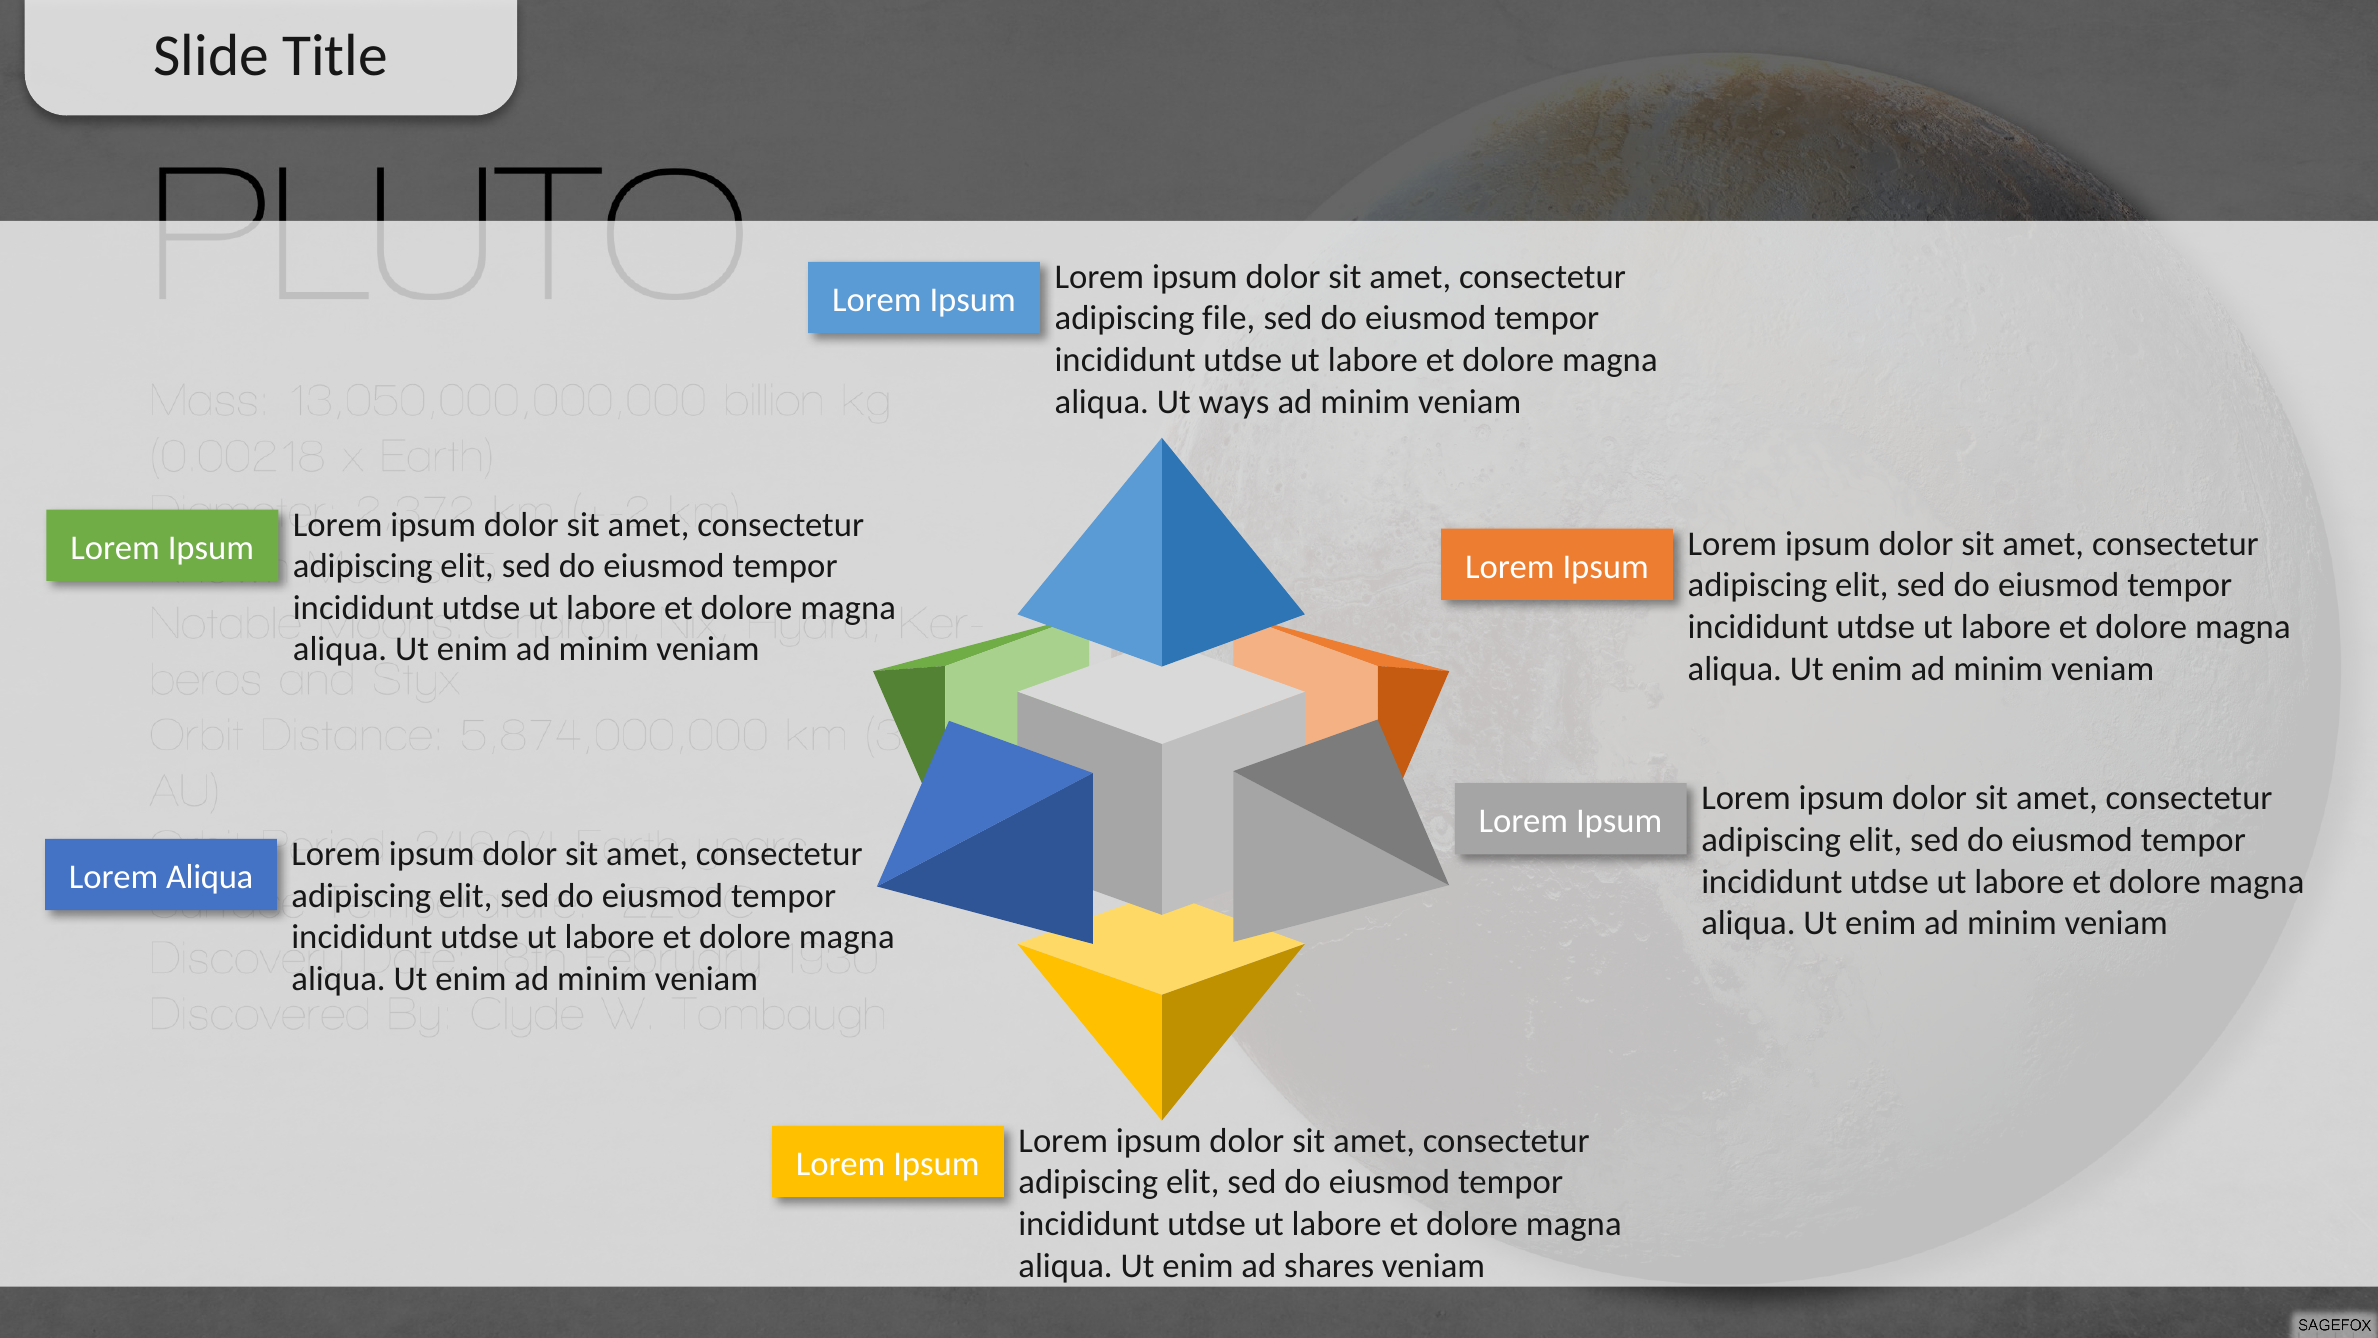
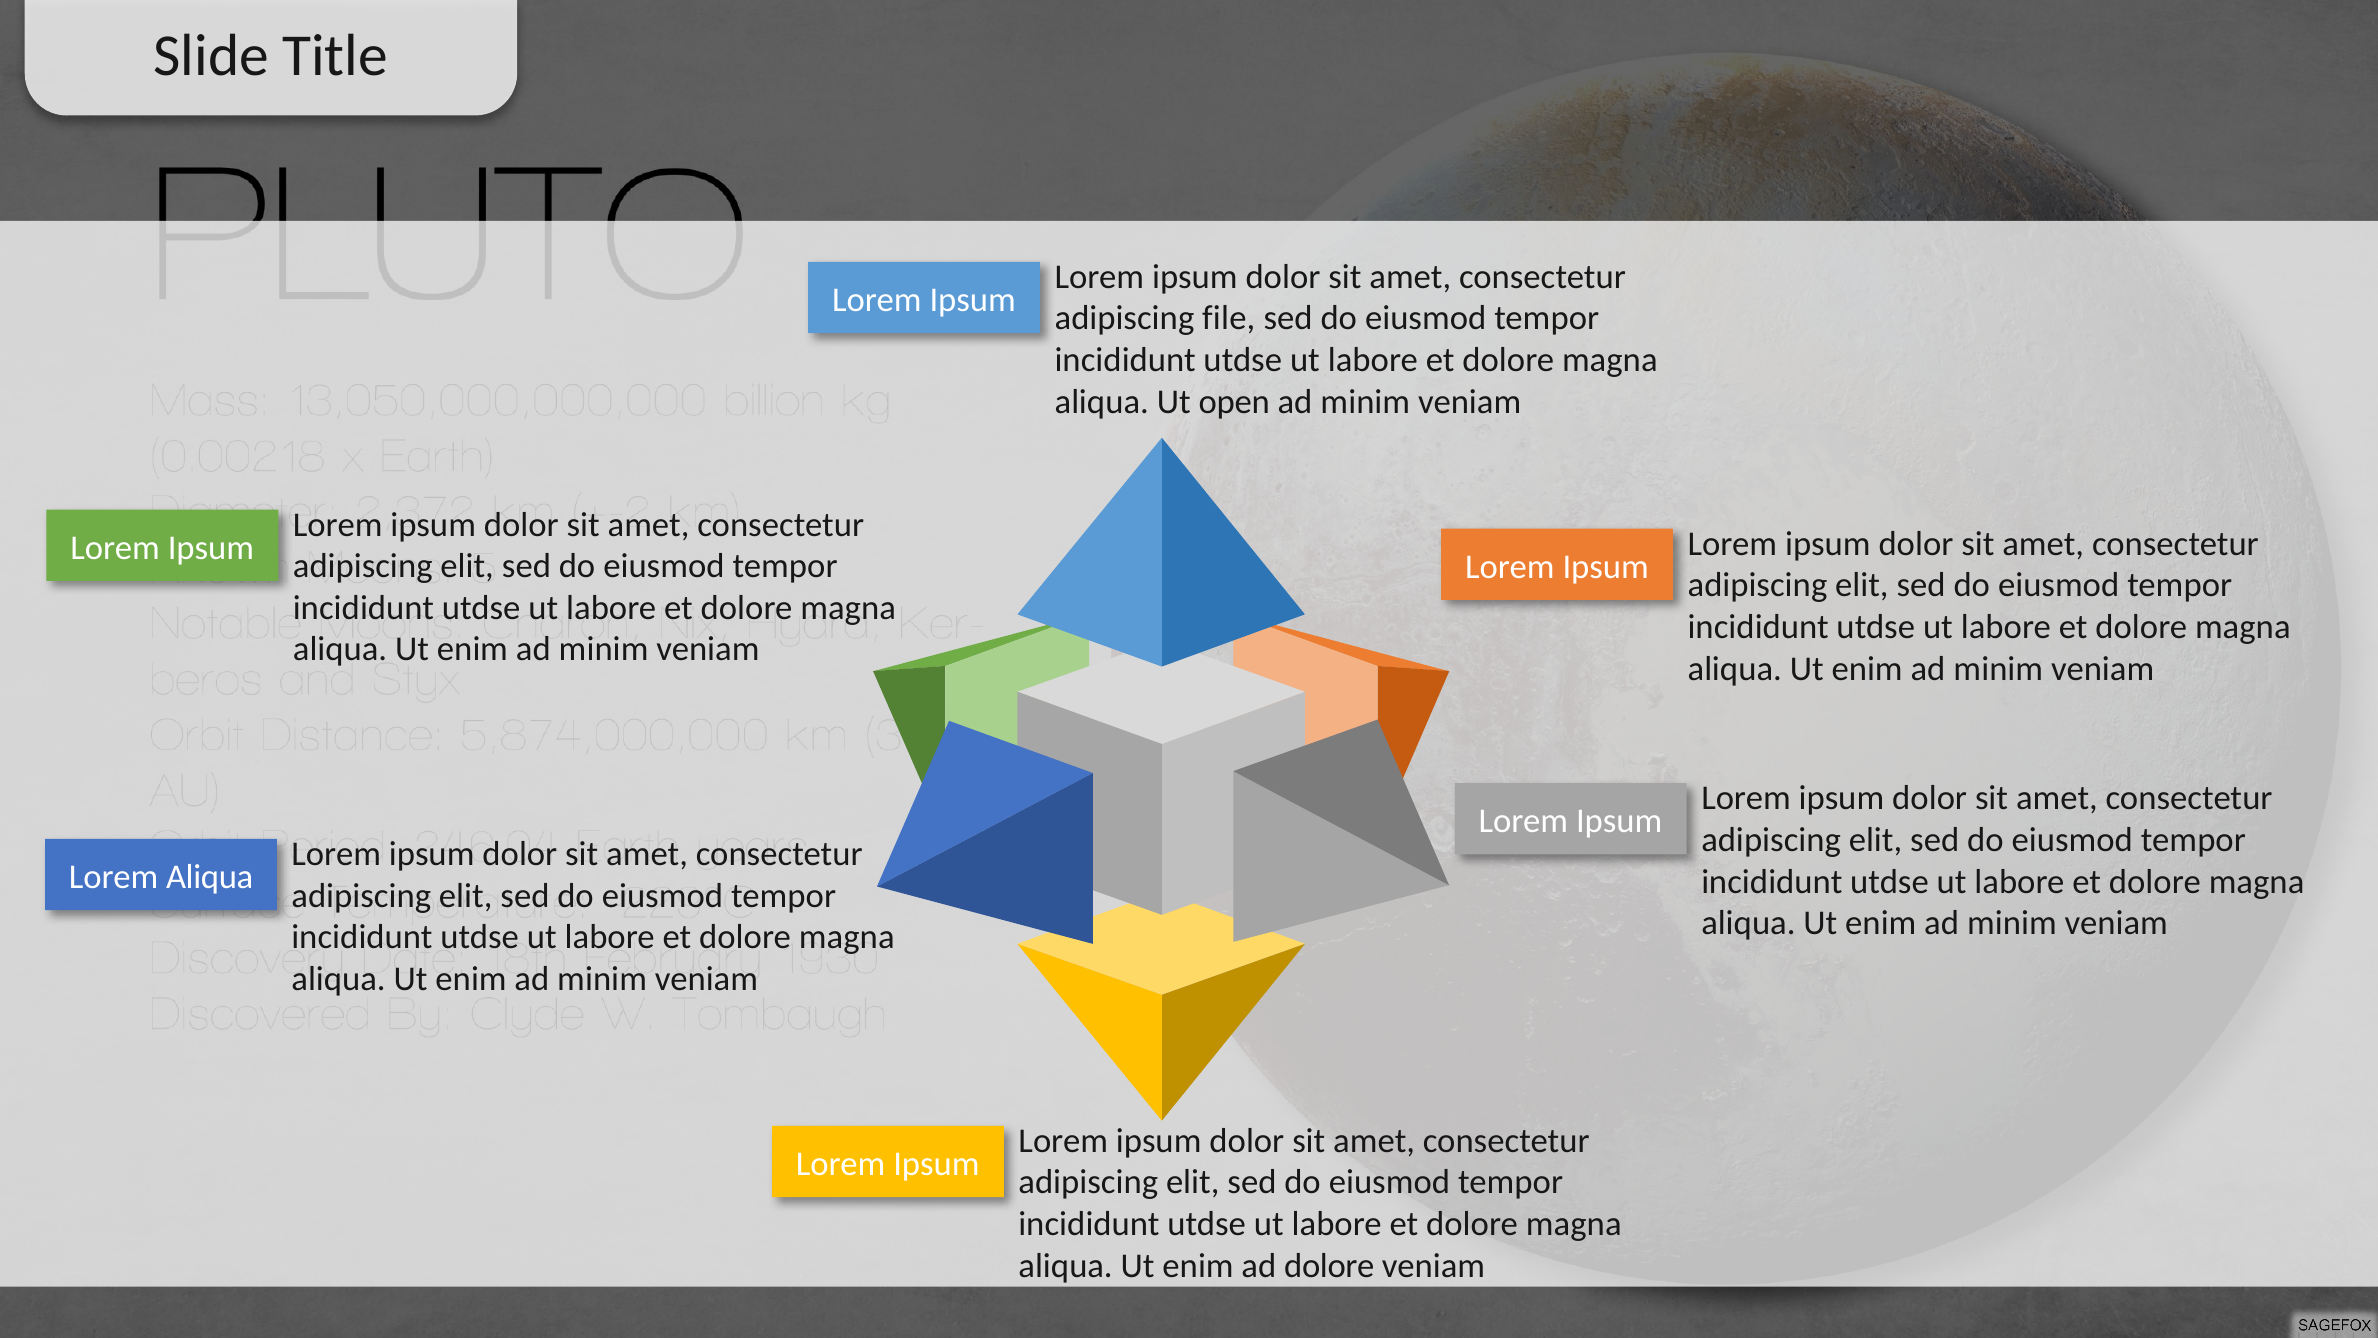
ways: ways -> open
ad shares: shares -> dolore
